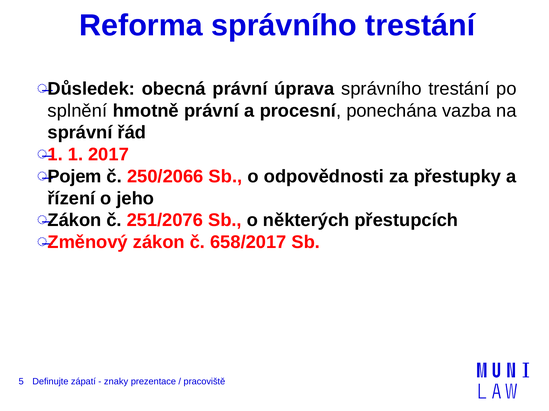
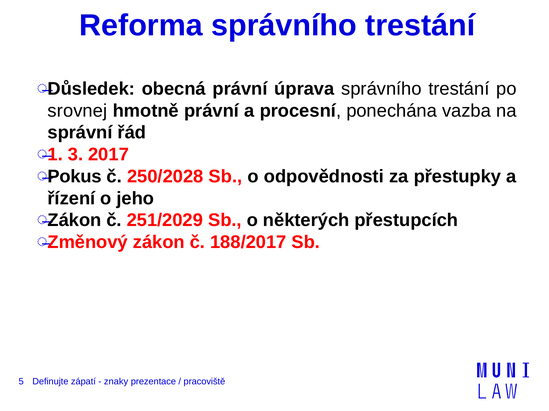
splnění: splnění -> srovnej
1 1: 1 -> 3
Pojem: Pojem -> Pokus
250/2066: 250/2066 -> 250/2028
251/2076: 251/2076 -> 251/2029
658/2017: 658/2017 -> 188/2017
